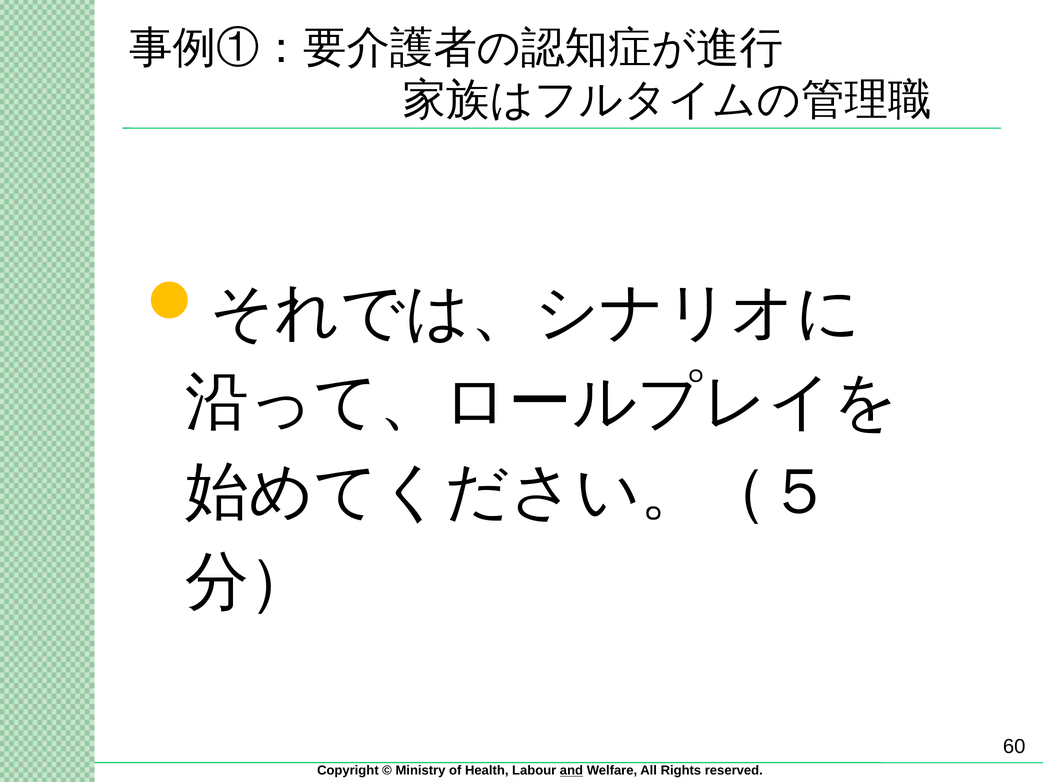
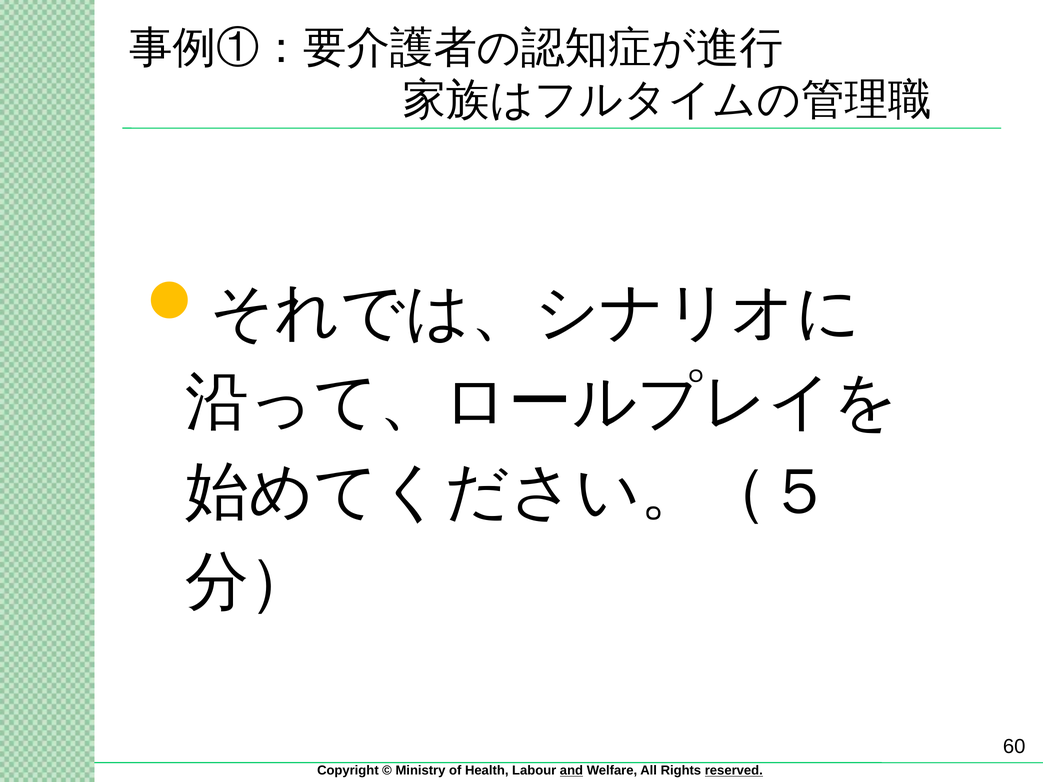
reserved underline: none -> present
